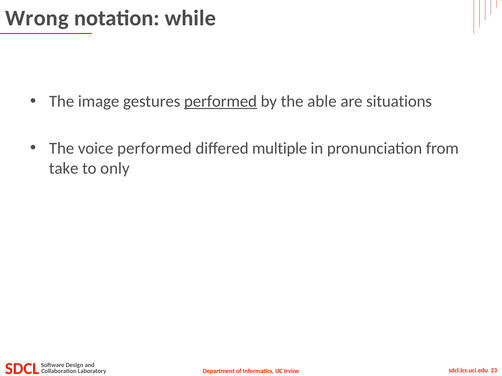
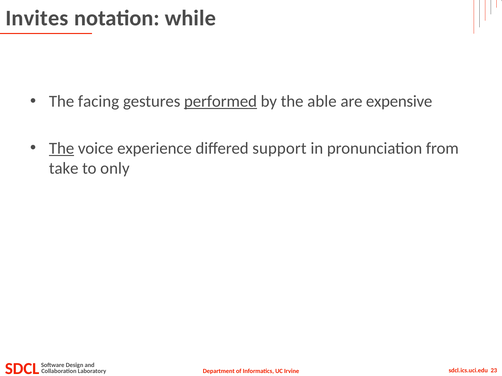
Wrong: Wrong -> Invites
image: image -> facing
situations: situations -> expensive
The at (62, 148) underline: none -> present
voice performed: performed -> experience
multiple: multiple -> support
